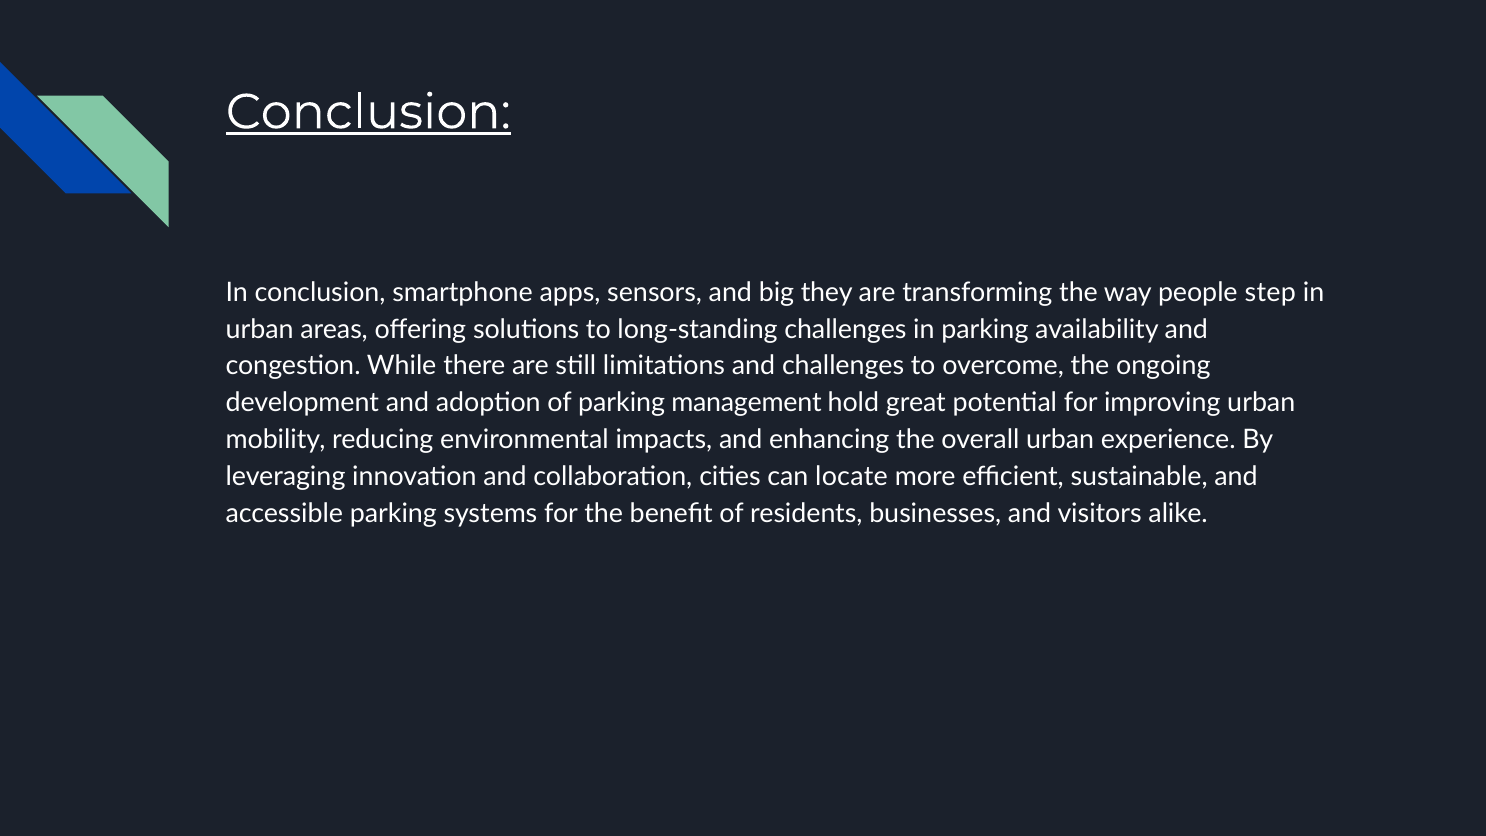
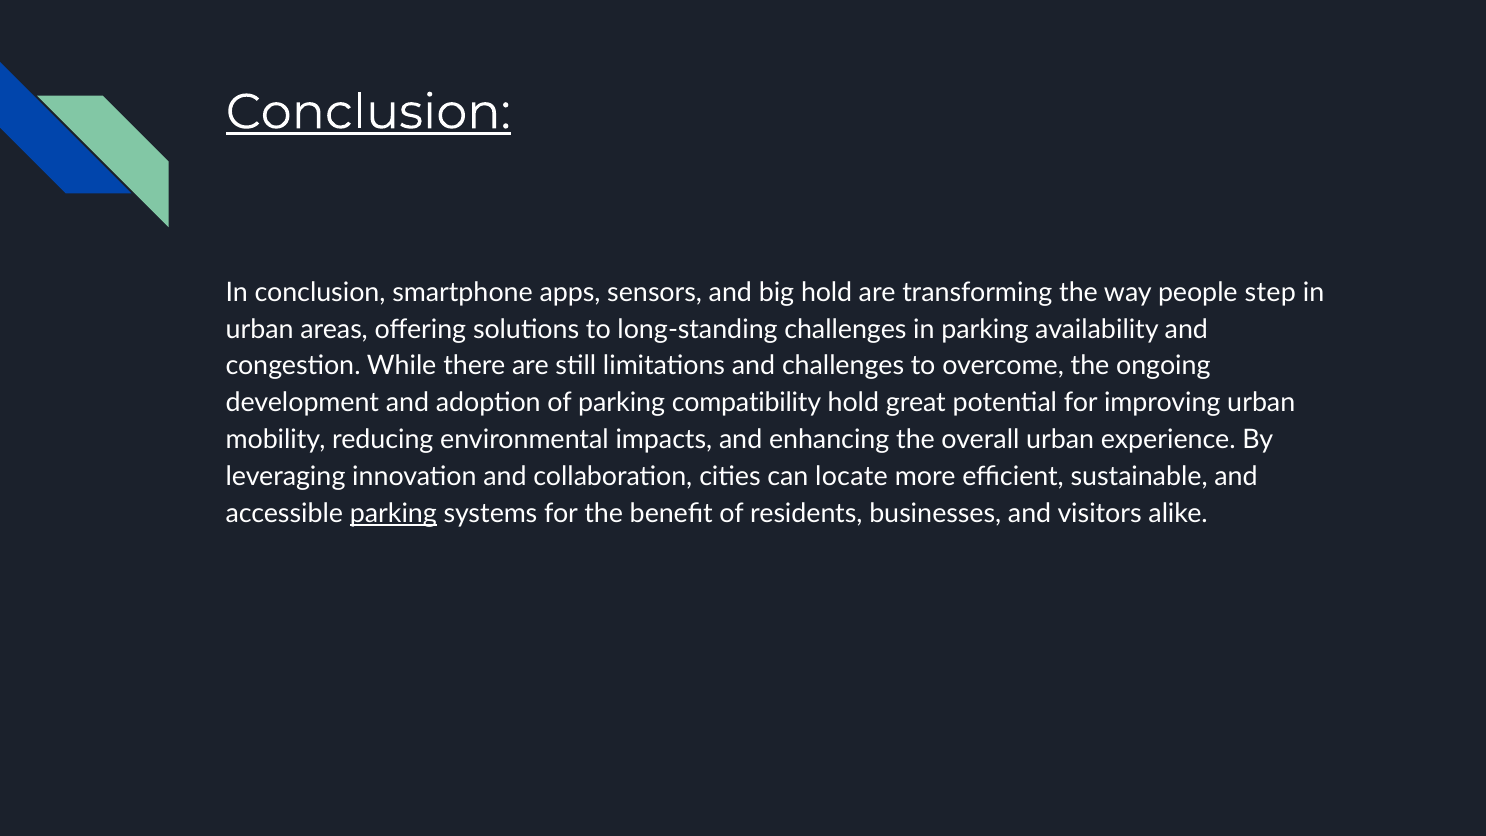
big they: they -> hold
management: management -> compatibility
parking at (393, 513) underline: none -> present
